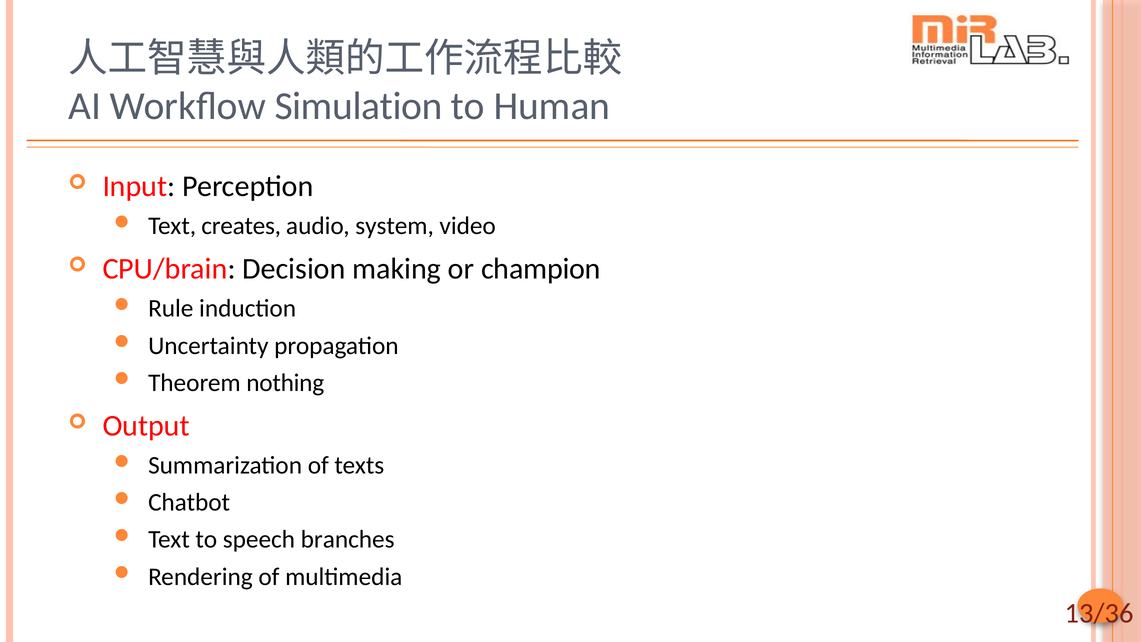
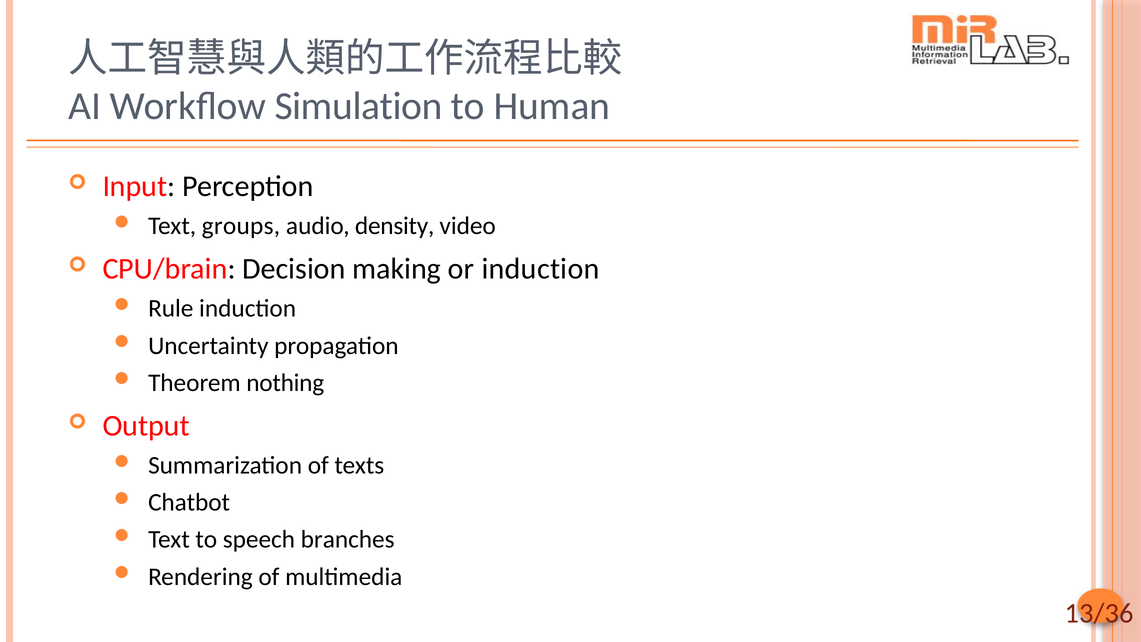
creates: creates -> groups
system: system -> density
or champion: champion -> induction
